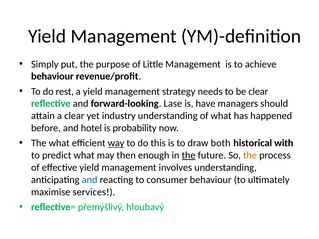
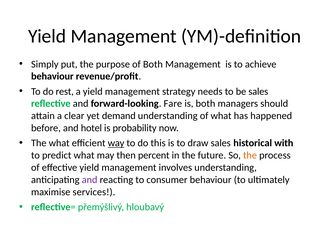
of Little: Little -> Both
be clear: clear -> sales
Lase: Lase -> Fare
is have: have -> both
industry: industry -> demand
draw both: both -> sales
enough: enough -> percent
the at (189, 155) underline: present -> none
and at (90, 180) colour: blue -> purple
